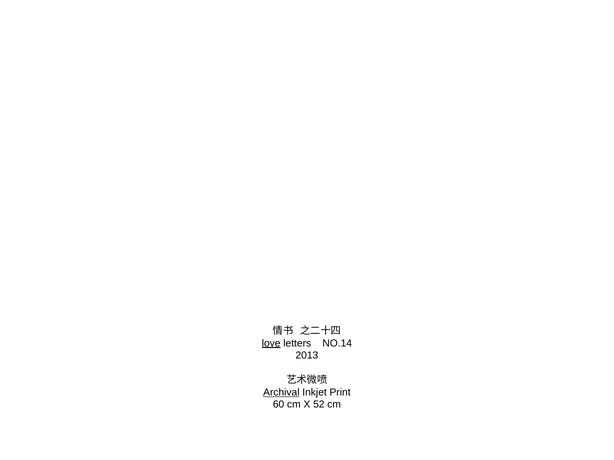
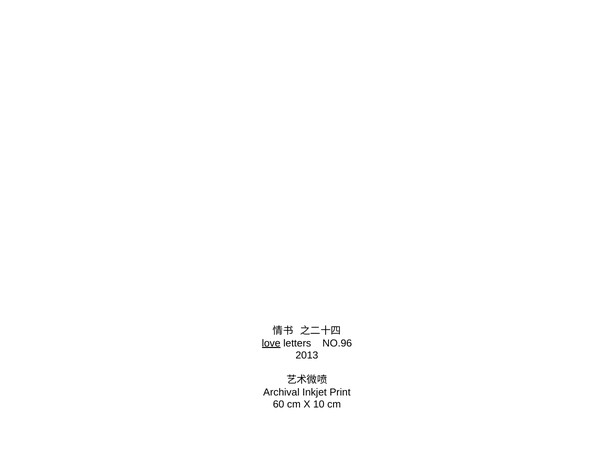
NO.14: NO.14 -> NO.96
Archival underline: present -> none
52: 52 -> 10
